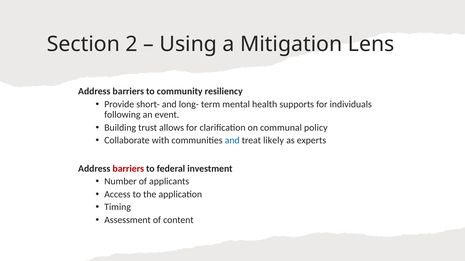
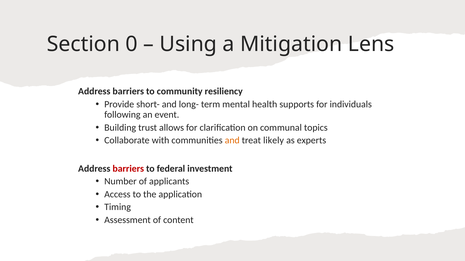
2: 2 -> 0
policy: policy -> topics
and at (232, 141) colour: blue -> orange
